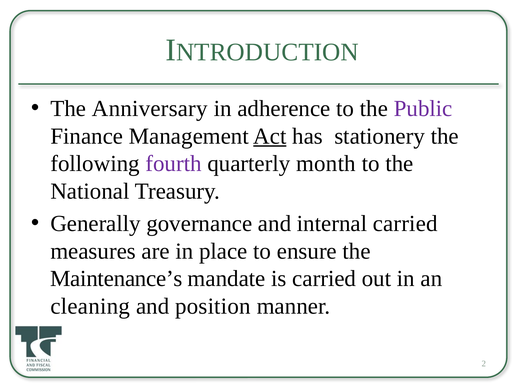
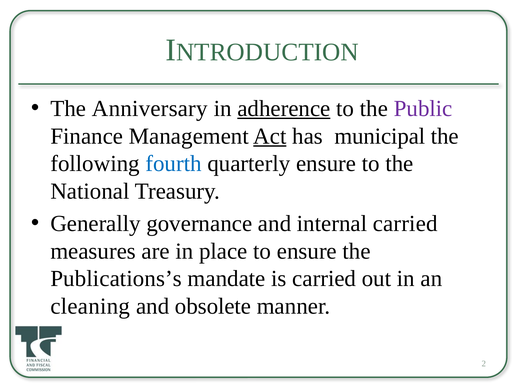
adherence underline: none -> present
stationery: stationery -> municipal
fourth colour: purple -> blue
quarterly month: month -> ensure
Maintenance’s: Maintenance’s -> Publications’s
position: position -> obsolete
